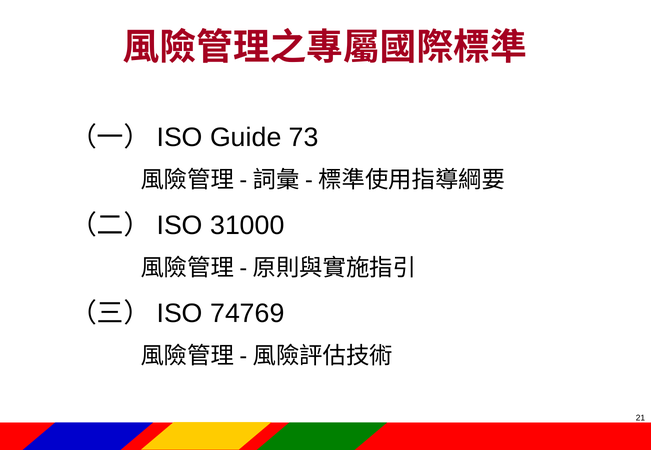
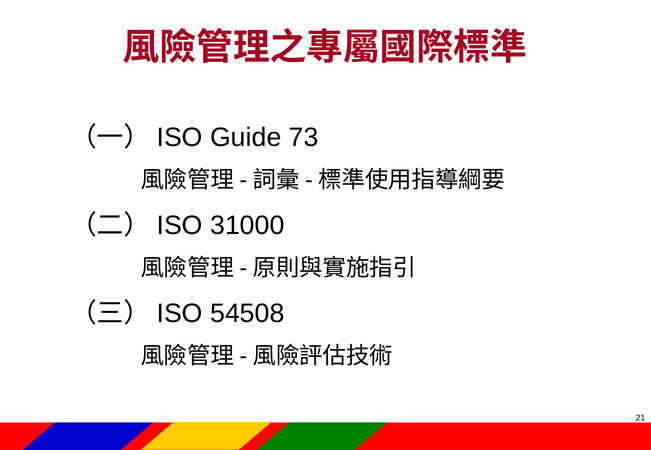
74769: 74769 -> 54508
